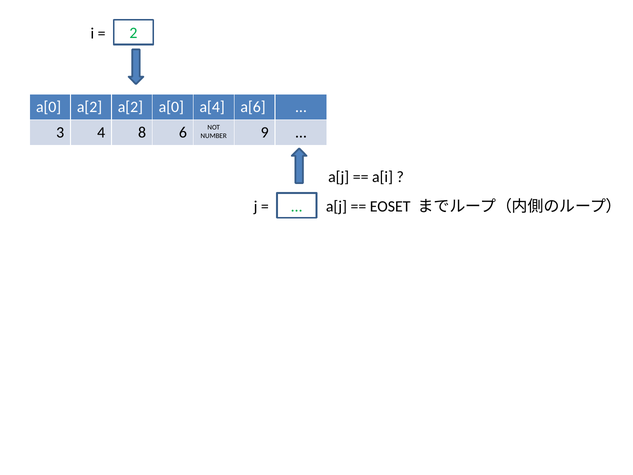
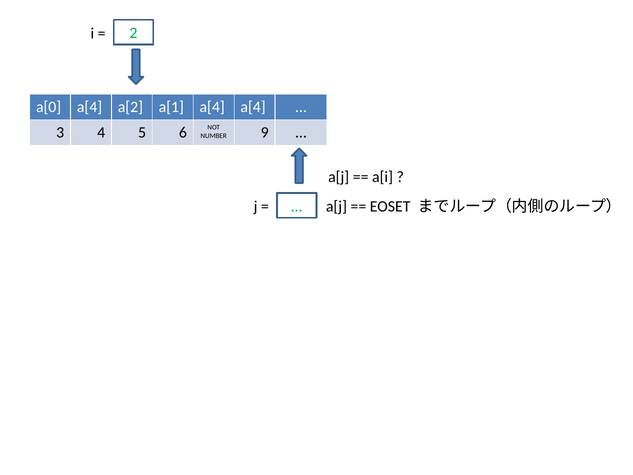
a[0 a[2: a[2 -> a[4
a[2 a[0: a[0 -> a[1
a[4 a[6: a[6 -> a[4
8: 8 -> 5
